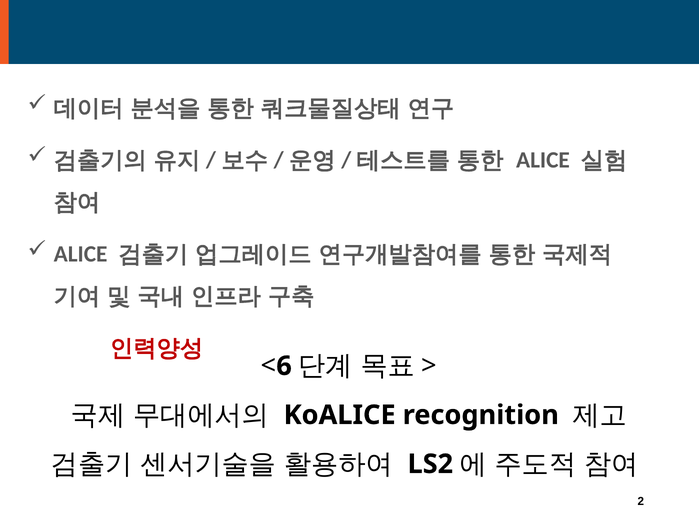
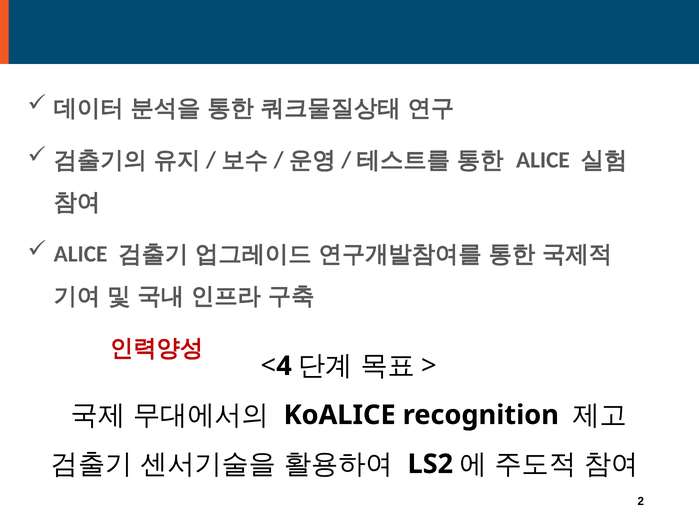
6: 6 -> 4
